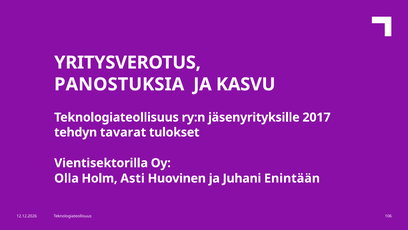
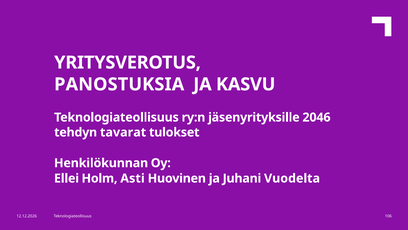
2017: 2017 -> 2046
Vientisektorilla: Vientisektorilla -> Henkilökunnan
Olla: Olla -> Ellei
Enintään: Enintään -> Vuodelta
